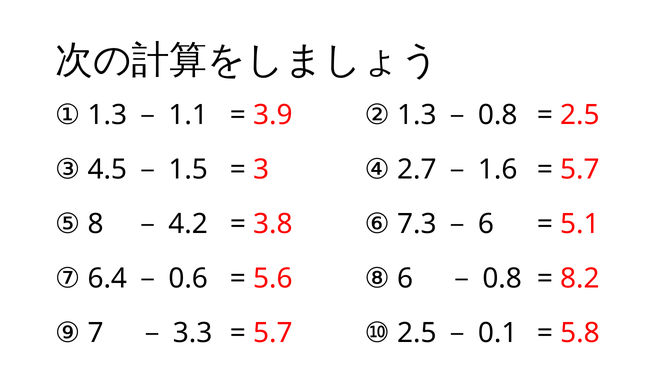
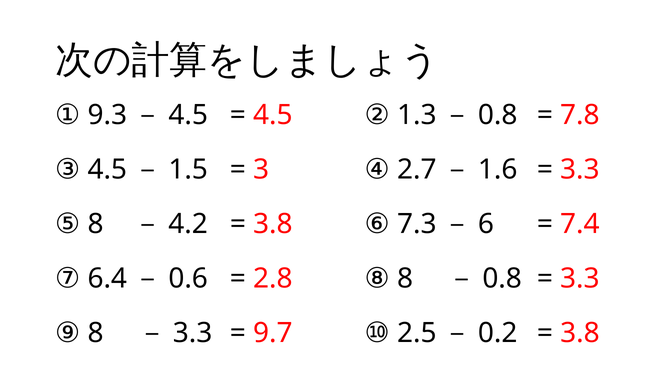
① 1.3: 1.3 -> 9.3
1.1 at (188, 115): 1.1 -> 4.5
3.9 at (273, 115): 3.9 -> 4.5
2.5 at (580, 115): 2.5 -> 7.8
5.7 at (580, 170): 5.7 -> 3.3
5.1: 5.1 -> 7.4
⑧ 6: 6 -> 8
5.6: 5.6 -> 2.8
8.2 at (580, 279): 8.2 -> 3.3
⑨ 7: 7 -> 8
0.1: 0.1 -> 0.2
5.7 at (273, 333): 5.7 -> 9.7
5.8 at (580, 333): 5.8 -> 3.8
